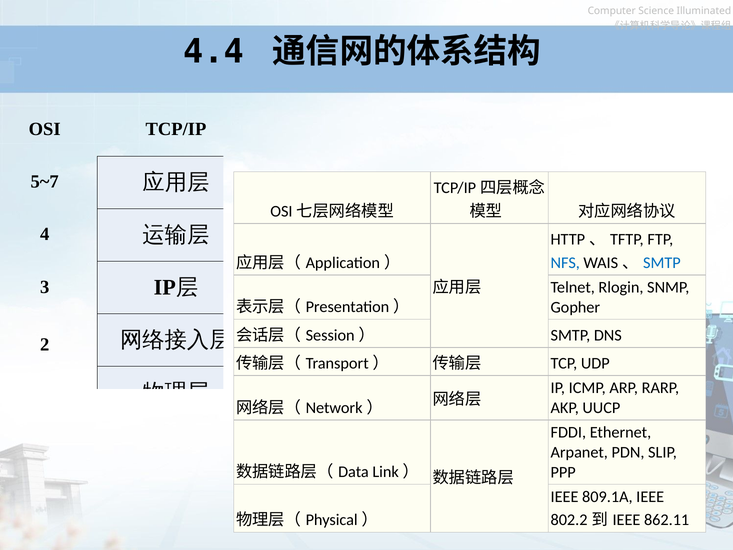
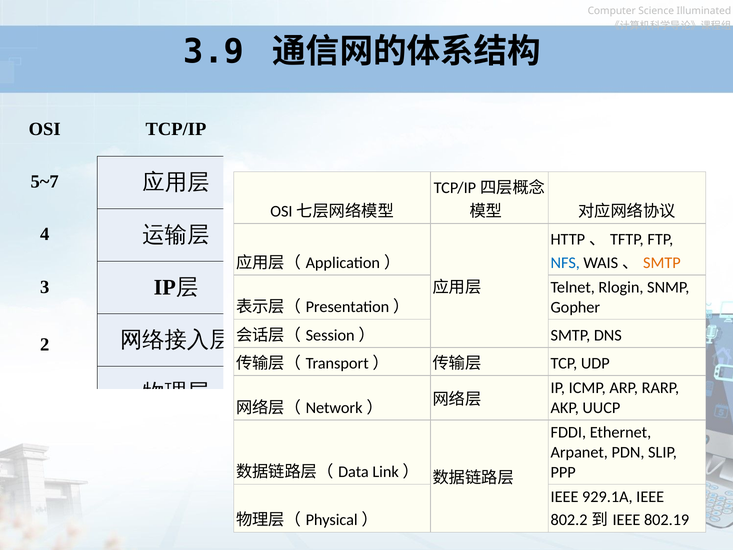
4.4: 4.4 -> 3.9
SMTP at (662, 263) colour: blue -> orange
809.1A: 809.1A -> 929.1A
862.11: 862.11 -> 802.19
